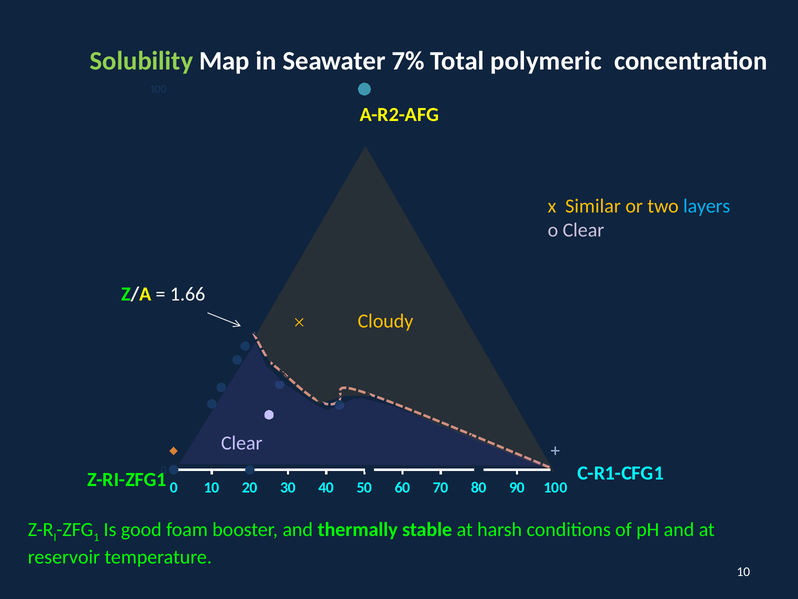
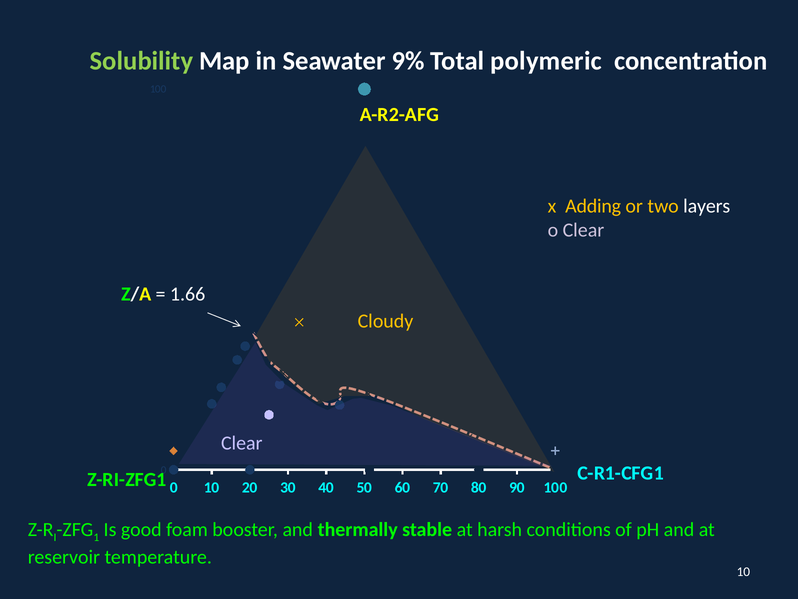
7%: 7% -> 9%
Similar: Similar -> Adding
layers colour: light blue -> white
